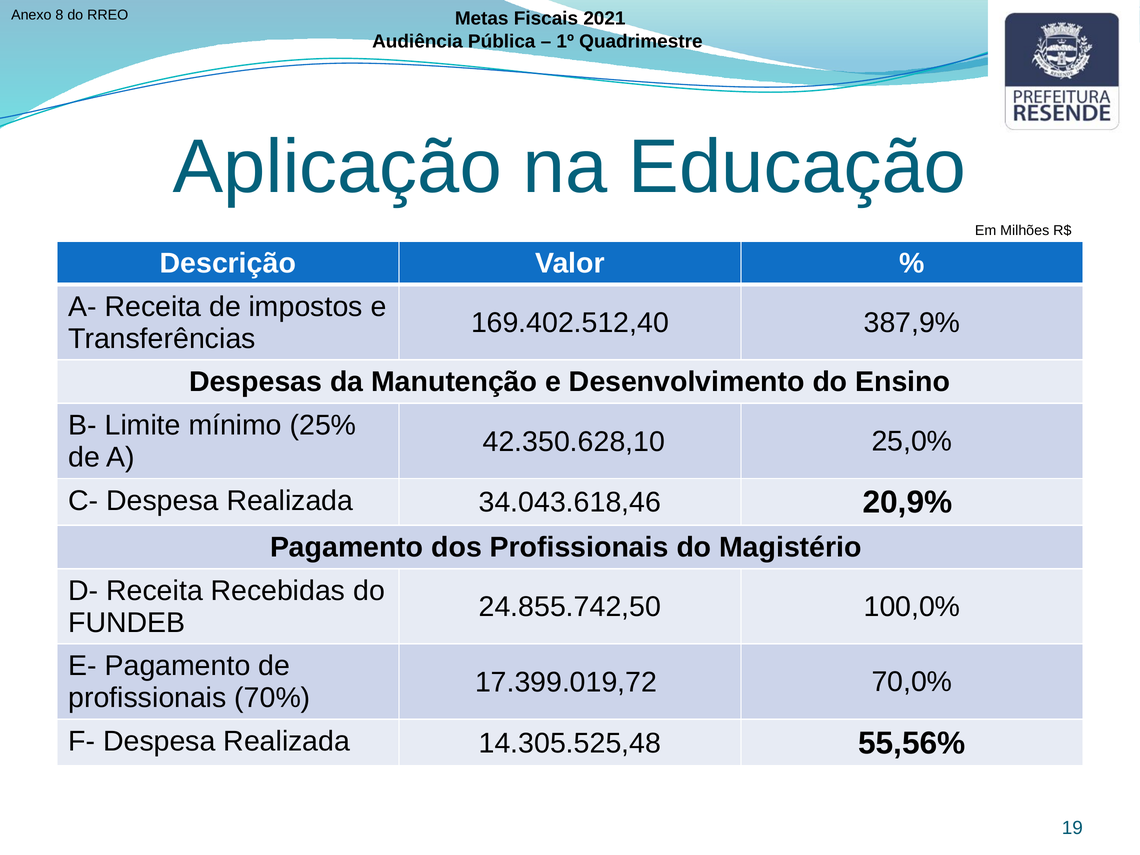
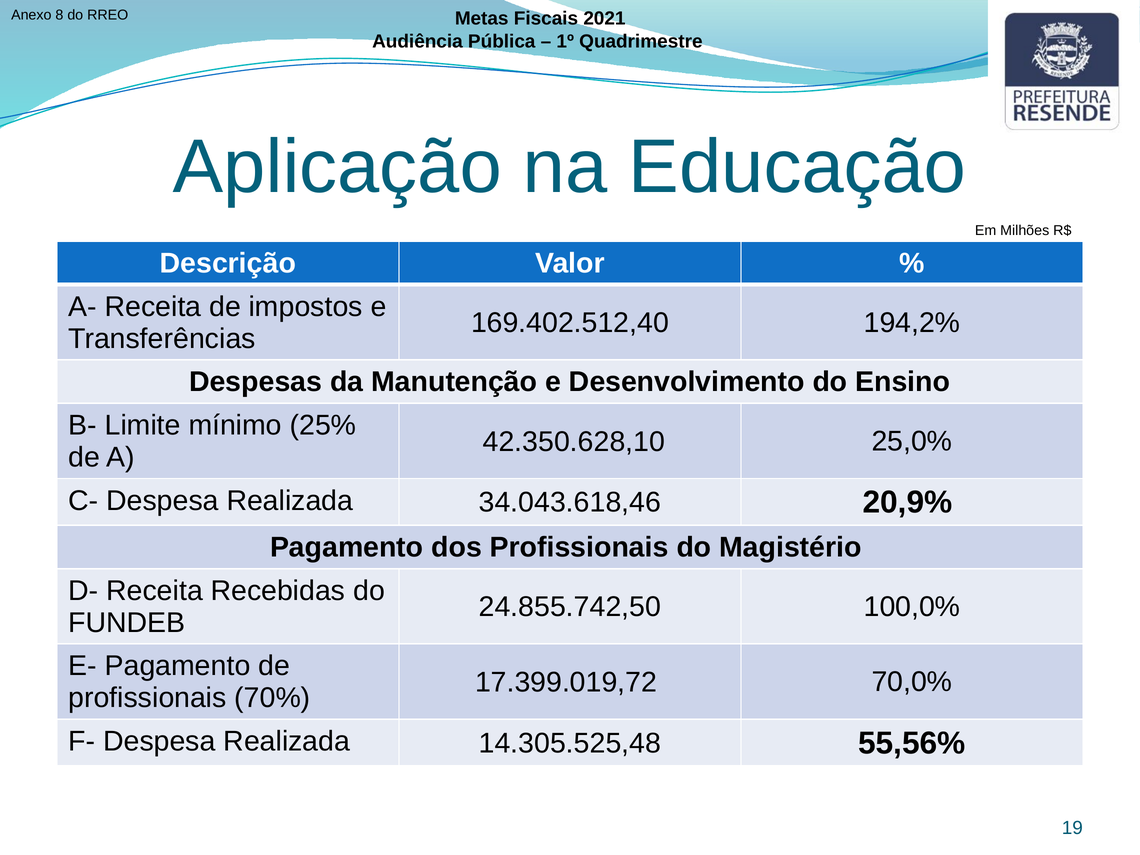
387,9%: 387,9% -> 194,2%
